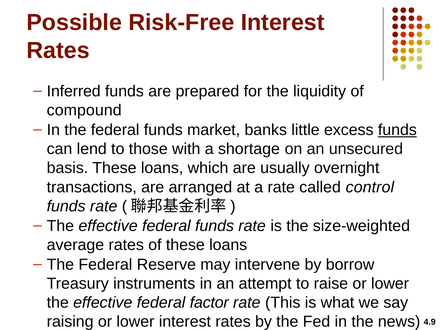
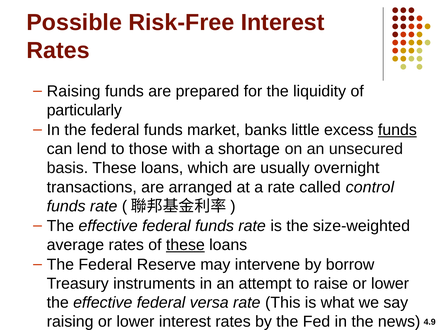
Inferred at (74, 91): Inferred -> Raising
compound: compound -> particularly
these at (185, 245) underline: none -> present
factor: factor -> versa
